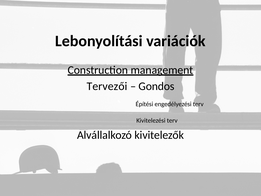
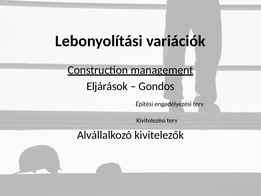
Tervezői: Tervezői -> Eljárások
